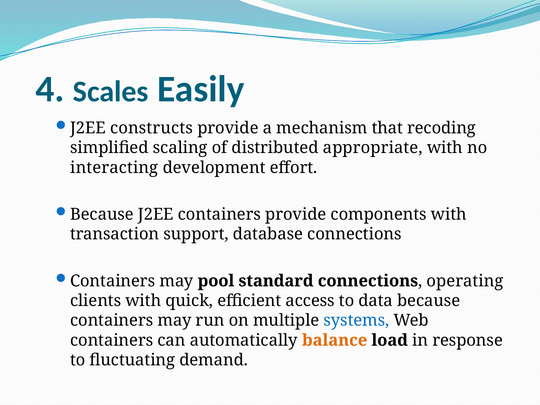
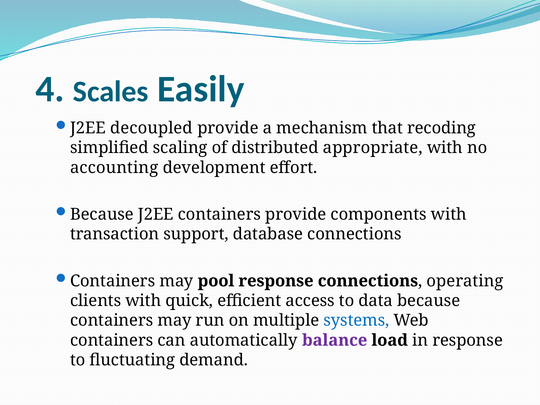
constructs: constructs -> decoupled
interacting: interacting -> accounting
pool standard: standard -> response
balance colour: orange -> purple
